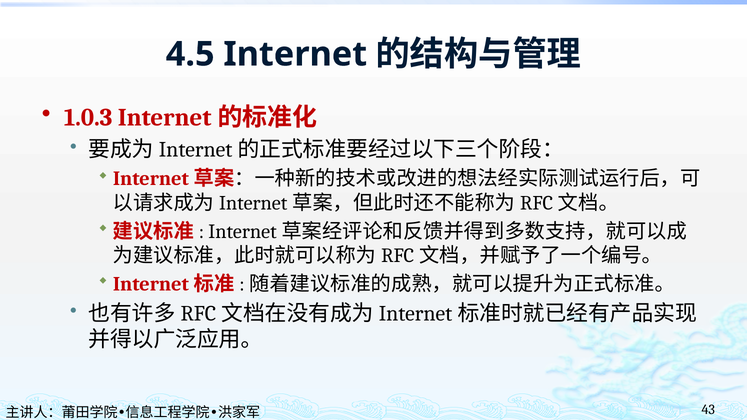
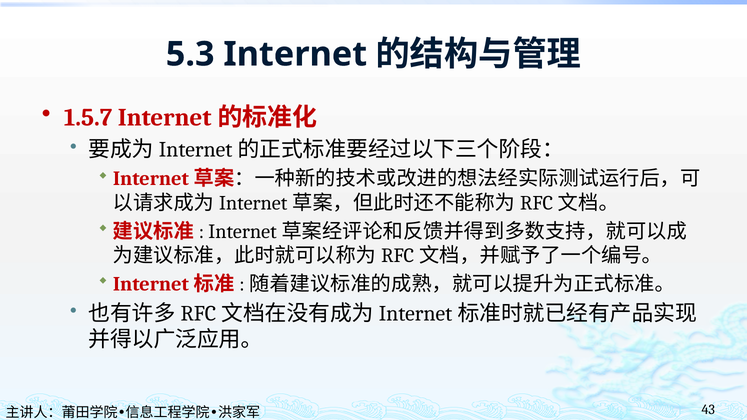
4.5: 4.5 -> 5.3
1.0.3: 1.0.3 -> 1.5.7
